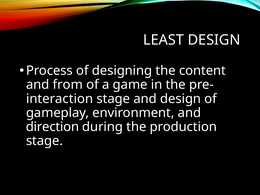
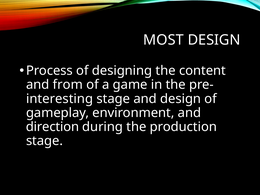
LEAST: LEAST -> MOST
interaction: interaction -> interesting
